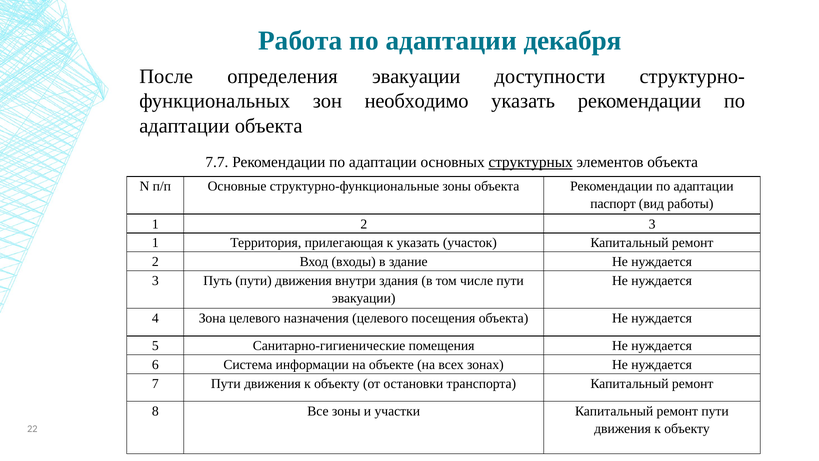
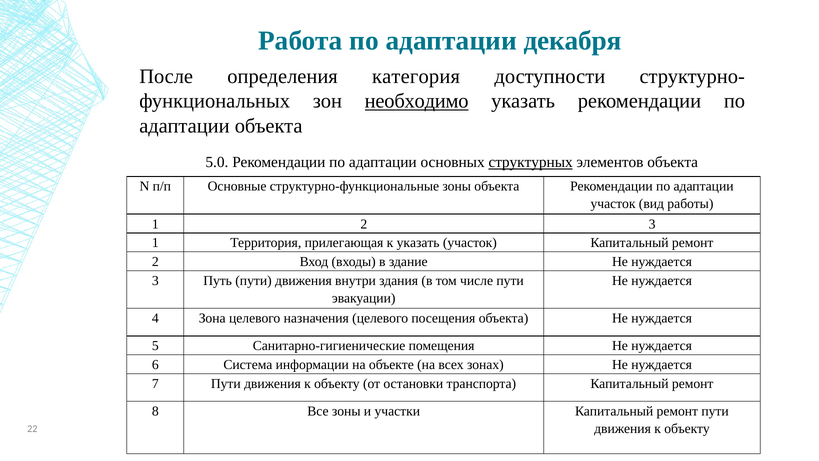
определения эвакуации: эвакуации -> категория
необходимо underline: none -> present
7.7: 7.7 -> 5.0
паспорт at (613, 204): паспорт -> участок
